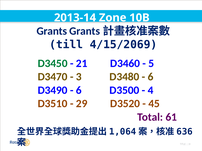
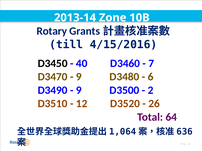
Grants: Grants -> Rotary
4/15/2069: 4/15/2069 -> 4/15/2016
D3450 colour: green -> black
21: 21 -> 40
5: 5 -> 7
3 at (79, 77): 3 -> 9
6 at (79, 90): 6 -> 9
4: 4 -> 2
29: 29 -> 12
45: 45 -> 26
61: 61 -> 64
